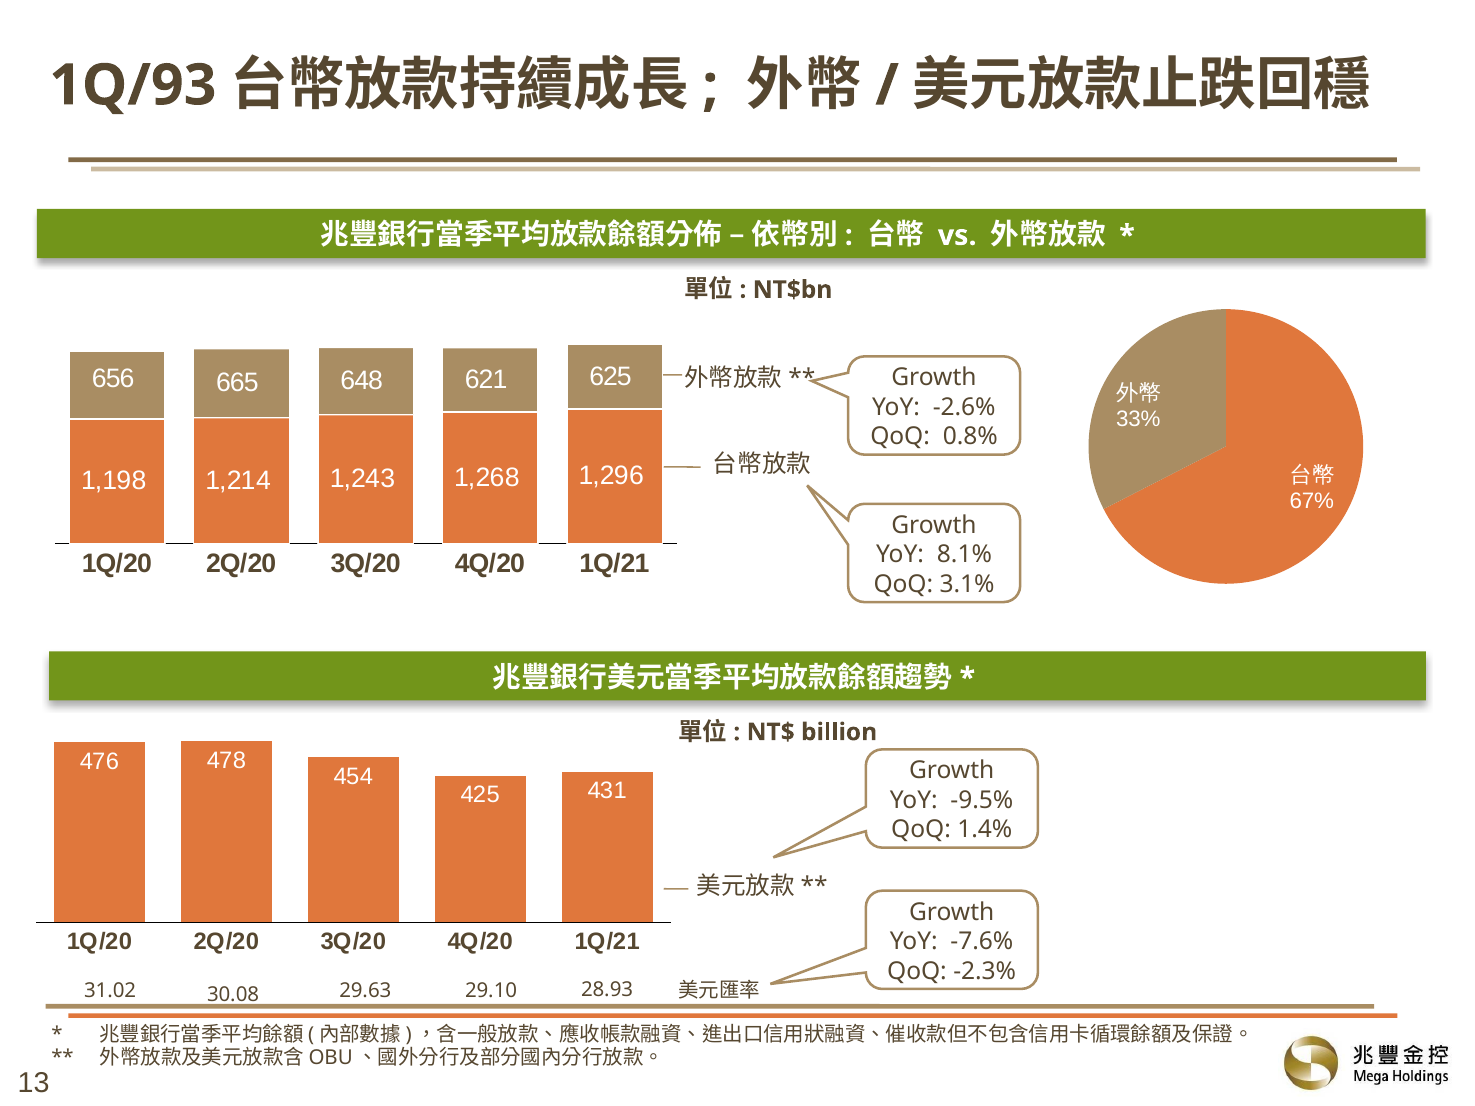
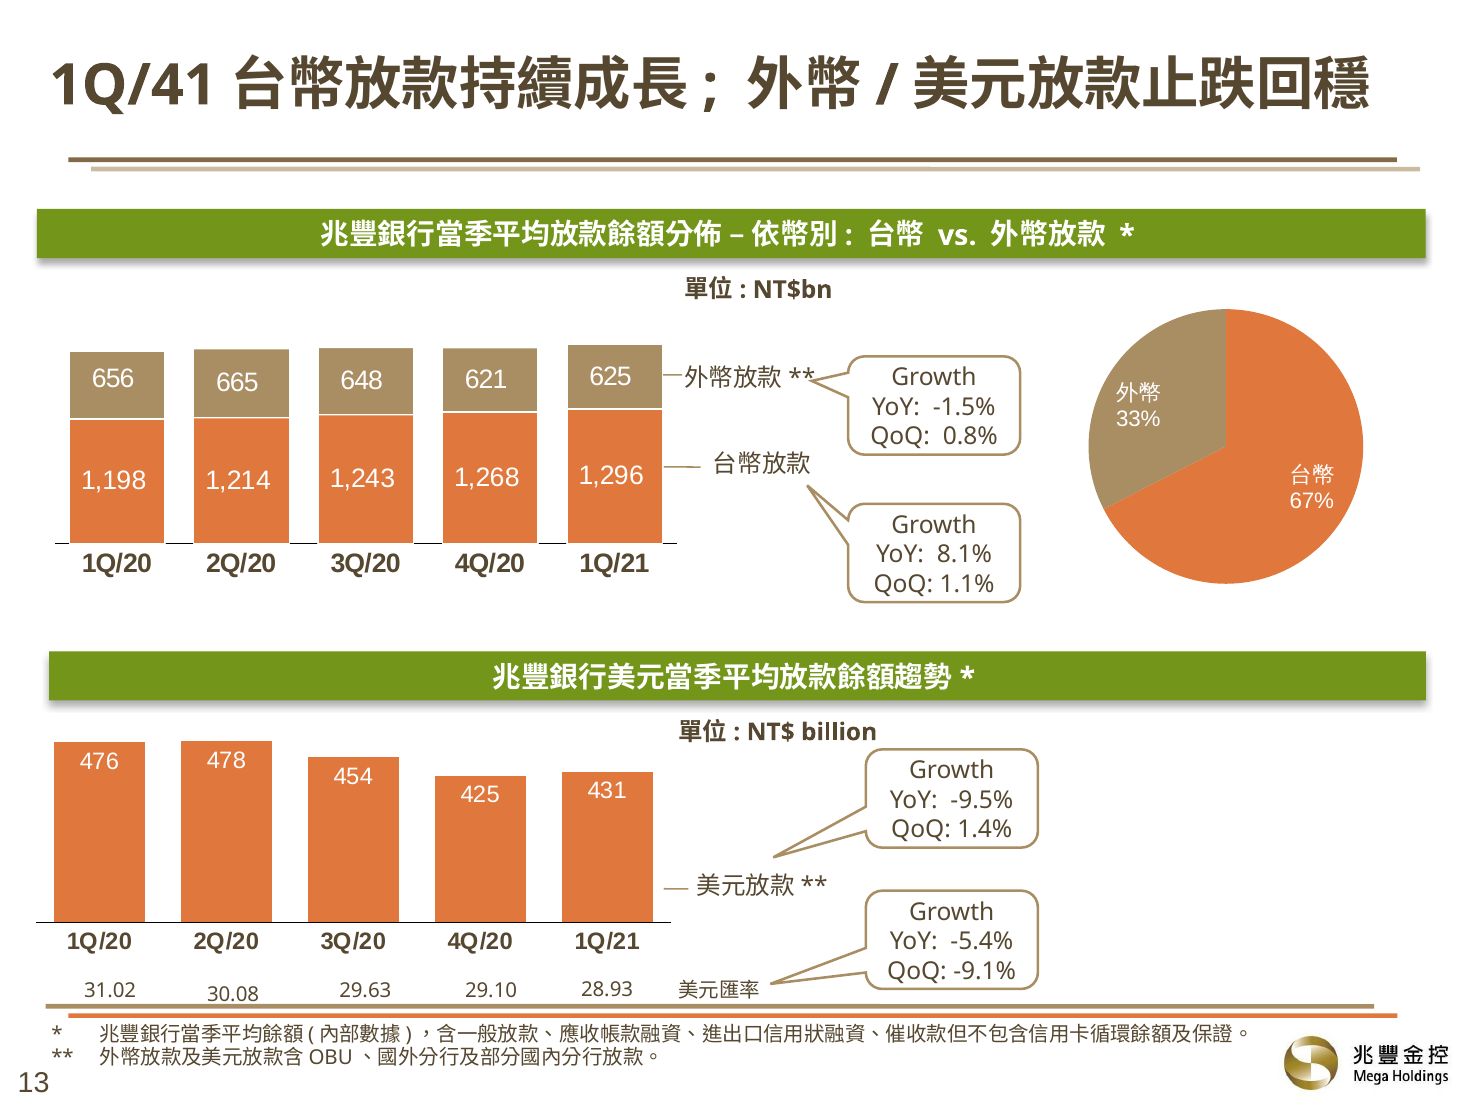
1Q/93: 1Q/93 -> 1Q/41
-2.6%: -2.6% -> -1.5%
3.1%: 3.1% -> 1.1%
-7.6%: -7.6% -> -5.4%
-2.3%: -2.3% -> -9.1%
